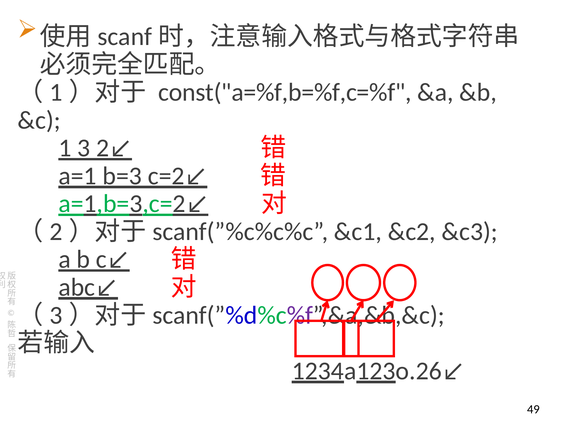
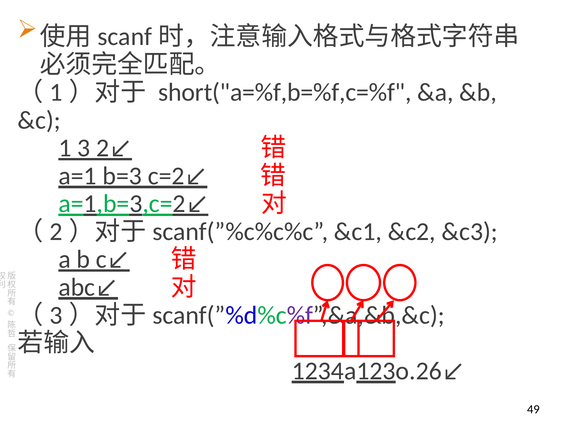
const("a=%f,b=%f,c=%f: const("a=%f,b=%f,c=%f -> short("a=%f,b=%f,c=%f
